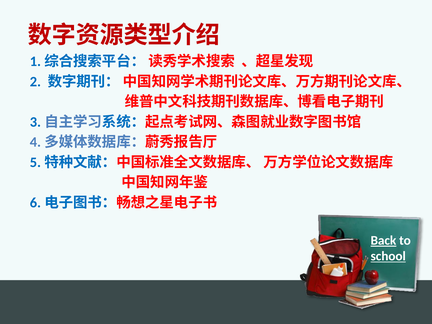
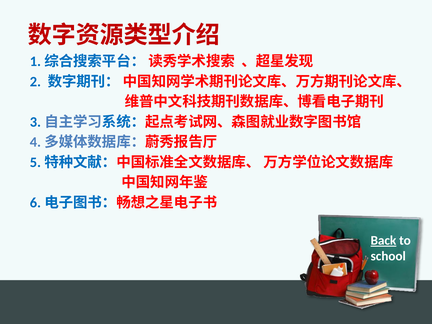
school underline: present -> none
